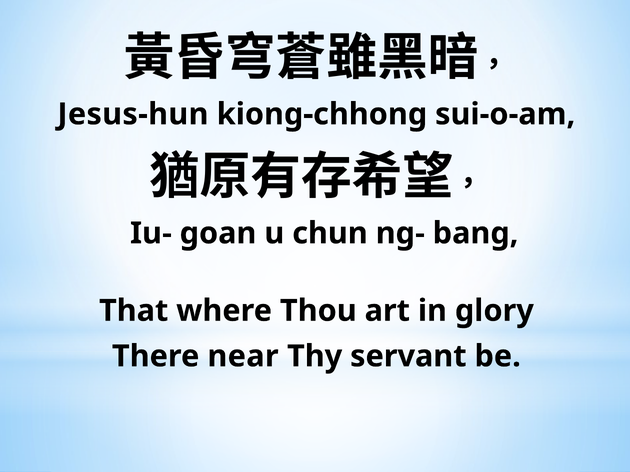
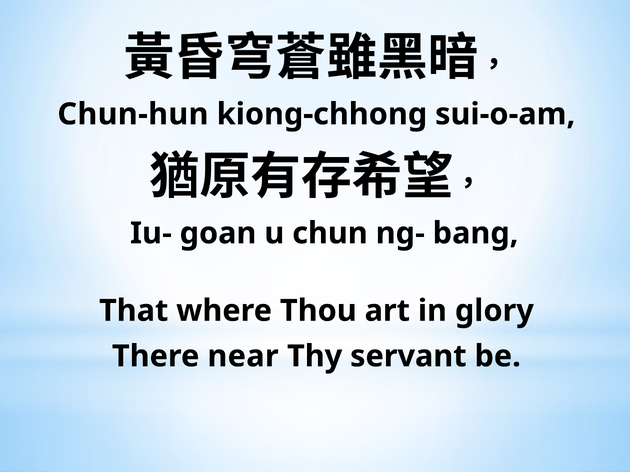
Jesus-hun: Jesus-hun -> Chun-hun
